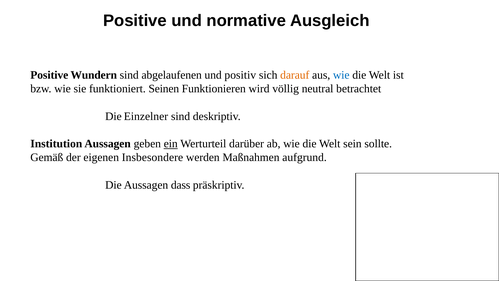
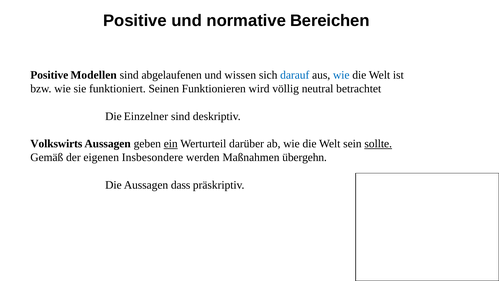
Ausgleich: Ausgleich -> Bereichen
Wundern: Wundern -> Modellen
positiv: positiv -> wissen
darauf colour: orange -> blue
Institution: Institution -> Volkswirts
sollte underline: none -> present
aufgrund: aufgrund -> übergehn
